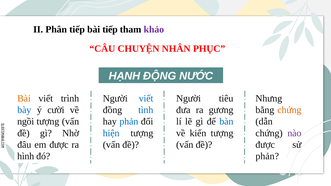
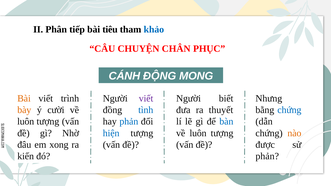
bài tiếp: tiếp -> tiêu
khảo colour: purple -> blue
NHÂN: NHÂN -> CHÂN
HẠNH: HẠNH -> CÁNH
NƯỚC: NƯỚC -> MONG
viết at (146, 98) colour: blue -> purple
tiêu: tiêu -> biết
bày colour: blue -> orange
gương: gương -> thuyết
chứng at (289, 110) colour: orange -> blue
ngồi at (26, 122): ngồi -> luôn
kiến at (198, 133): kiến -> luôn
nào colour: purple -> orange
em được: được -> xong
hình: hình -> kiến
